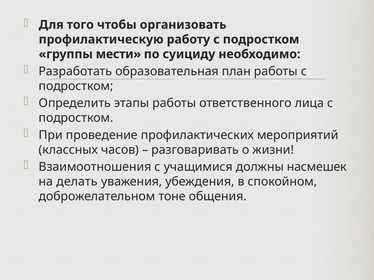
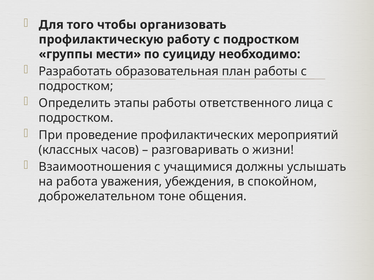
насмешек: насмешек -> услышать
делать: делать -> работа
